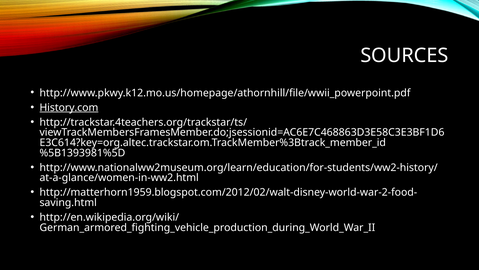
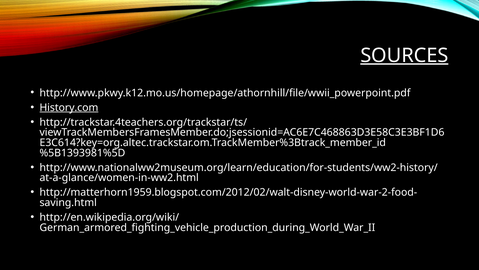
SOURCES underline: none -> present
